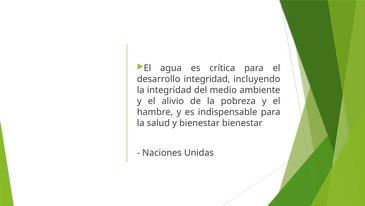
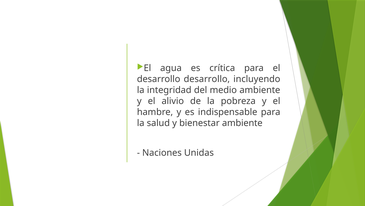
desarrollo integridad: integridad -> desarrollo
bienestar bienestar: bienestar -> ambiente
